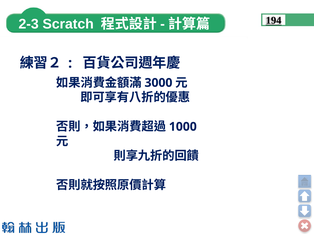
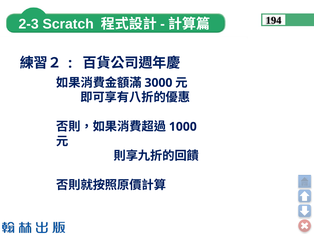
194 underline: present -> none
